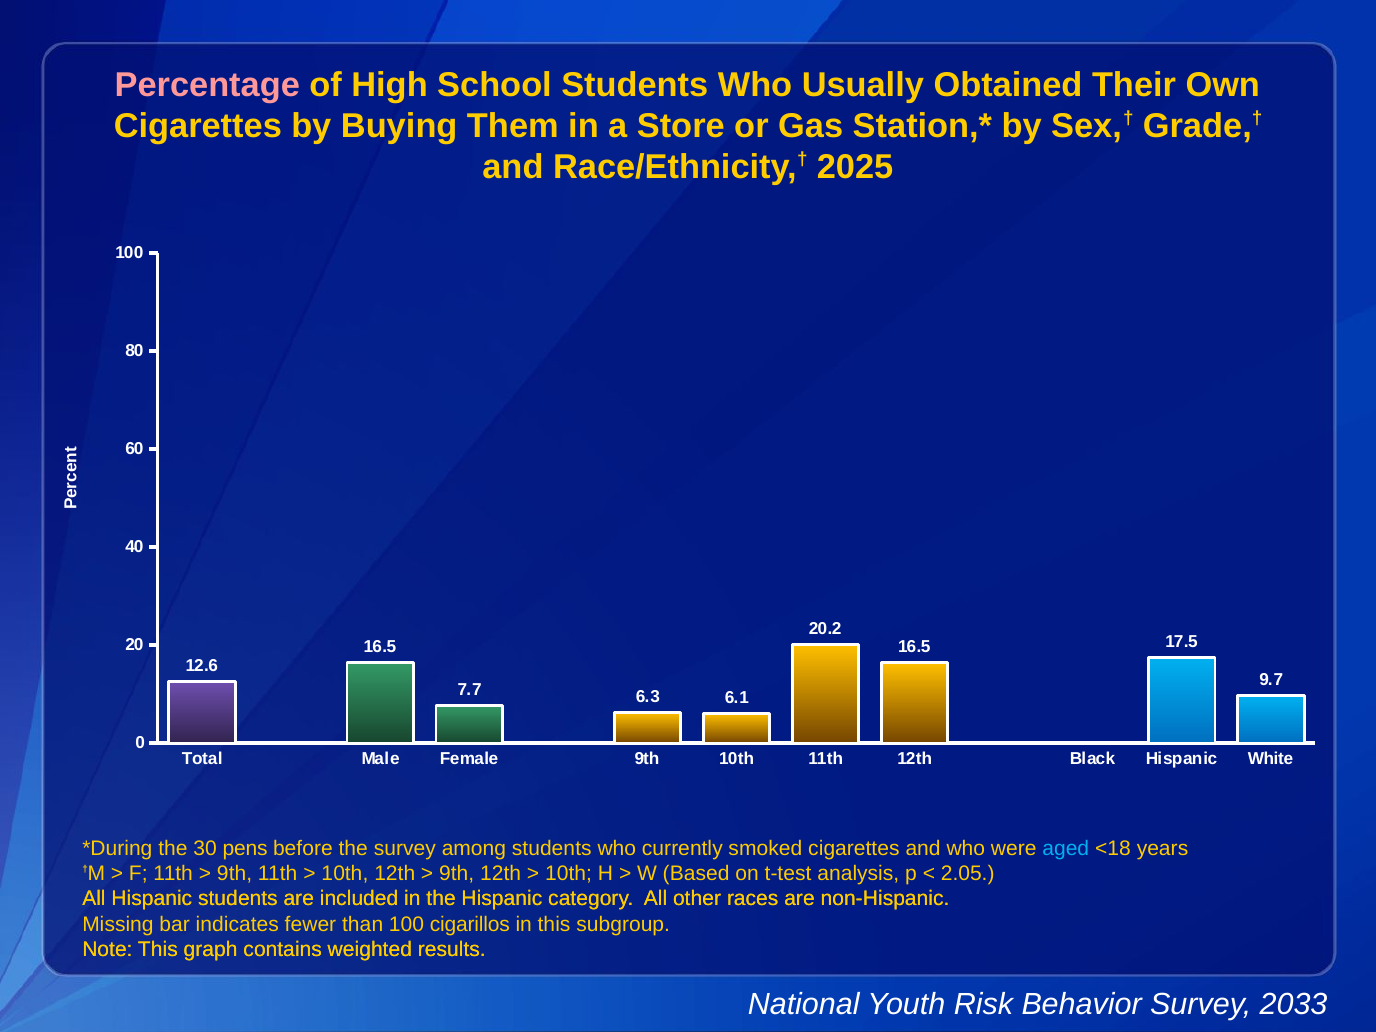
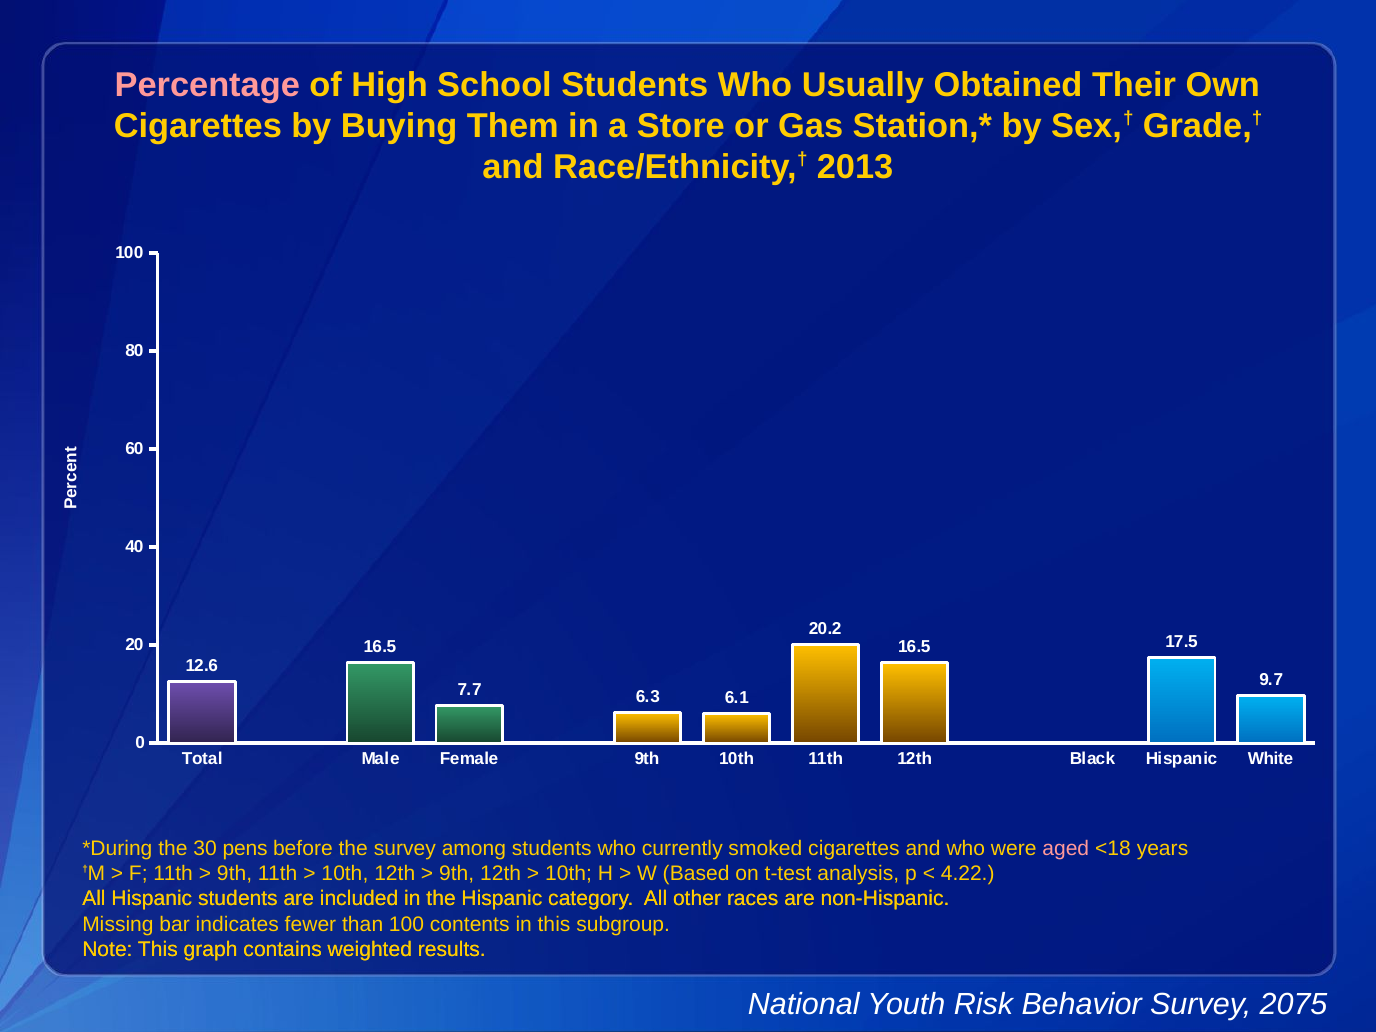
2025: 2025 -> 2013
aged colour: light blue -> pink
2.05: 2.05 -> 4.22
cigarillos: cigarillos -> contents
2033: 2033 -> 2075
